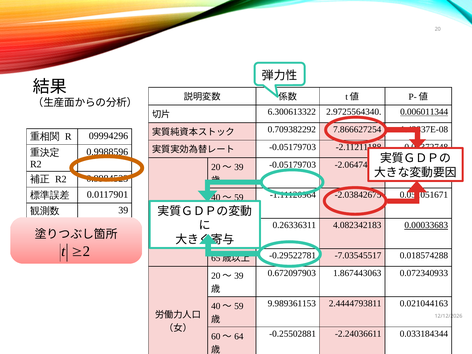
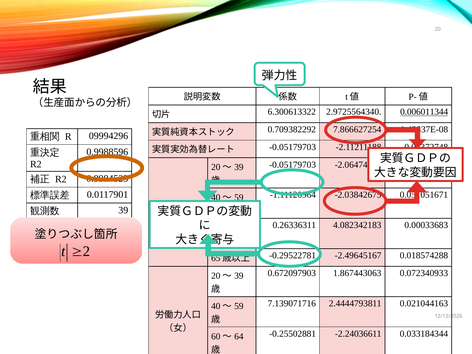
0.00033683 underline: present -> none
-7.03545517: -7.03545517 -> -2.49645167
9.989361153: 9.989361153 -> 7.139071716
